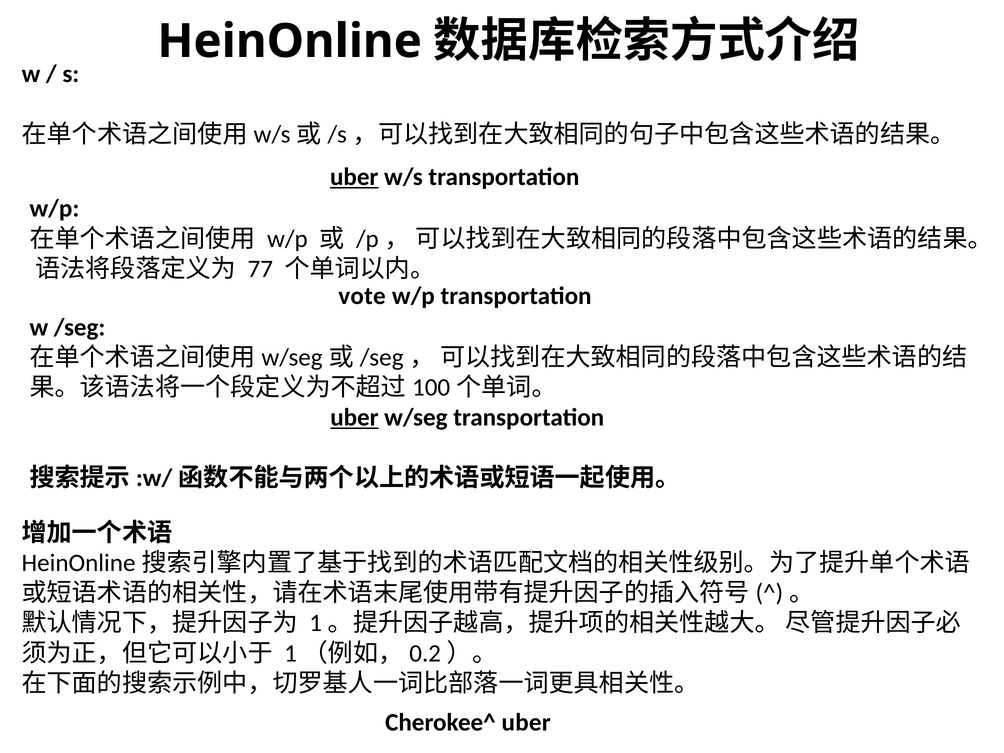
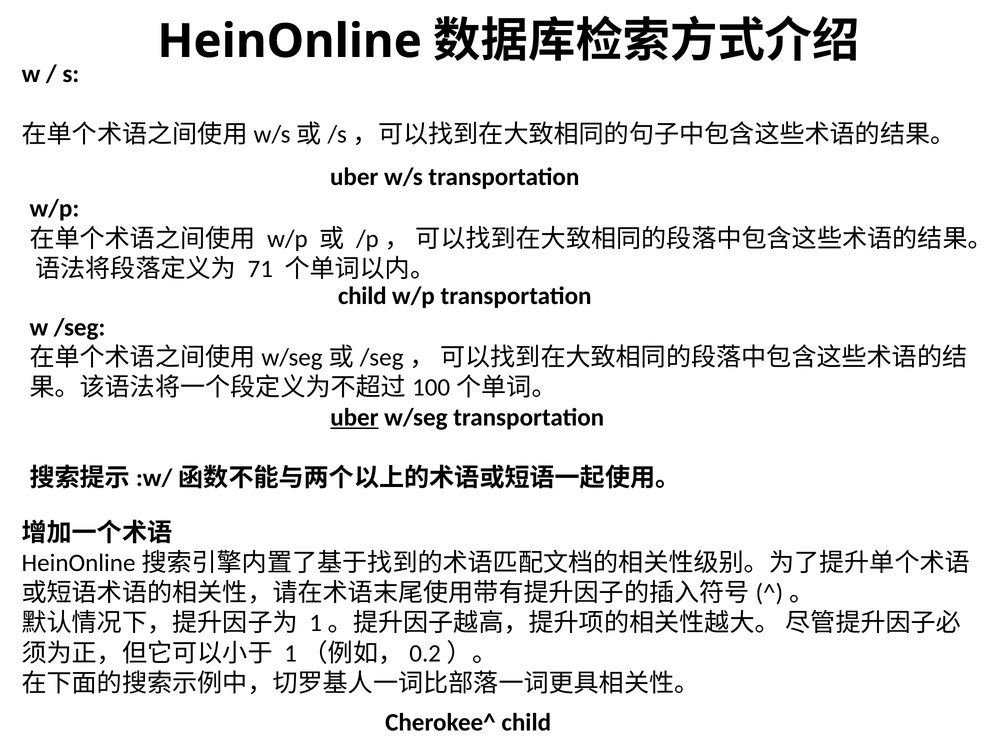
uber at (354, 177) underline: present -> none
77: 77 -> 71
vote at (362, 296): vote -> child
Cherokee^ uber: uber -> child
